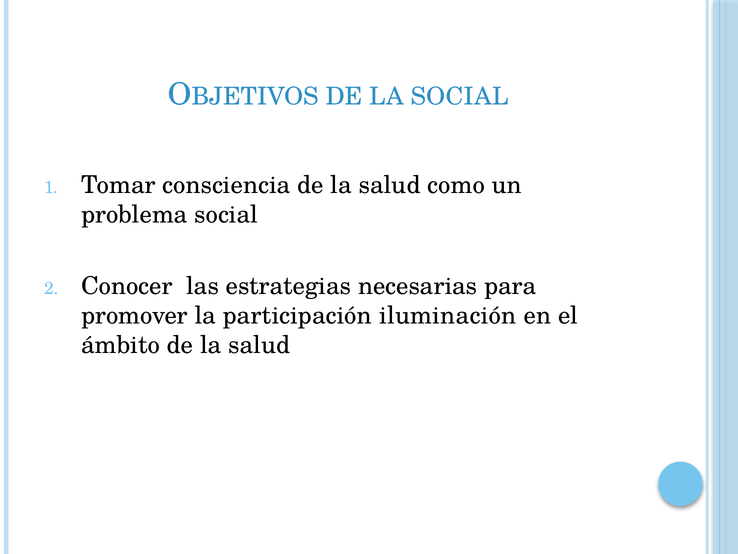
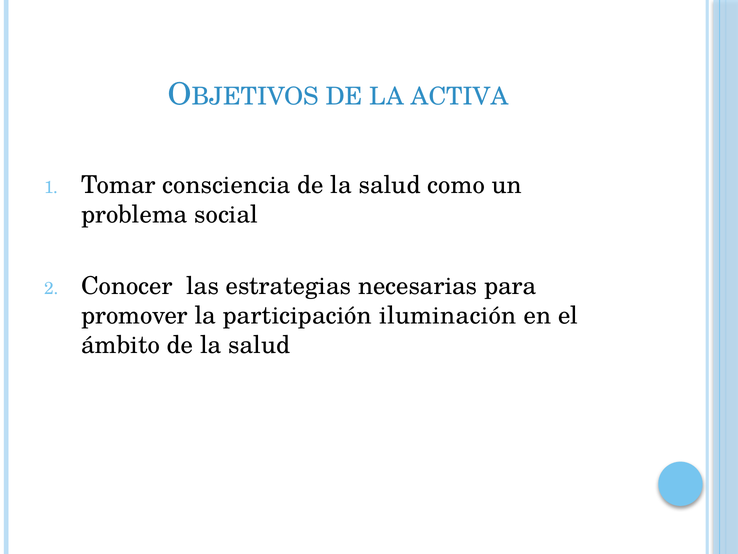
LA SOCIAL: SOCIAL -> ACTIVA
